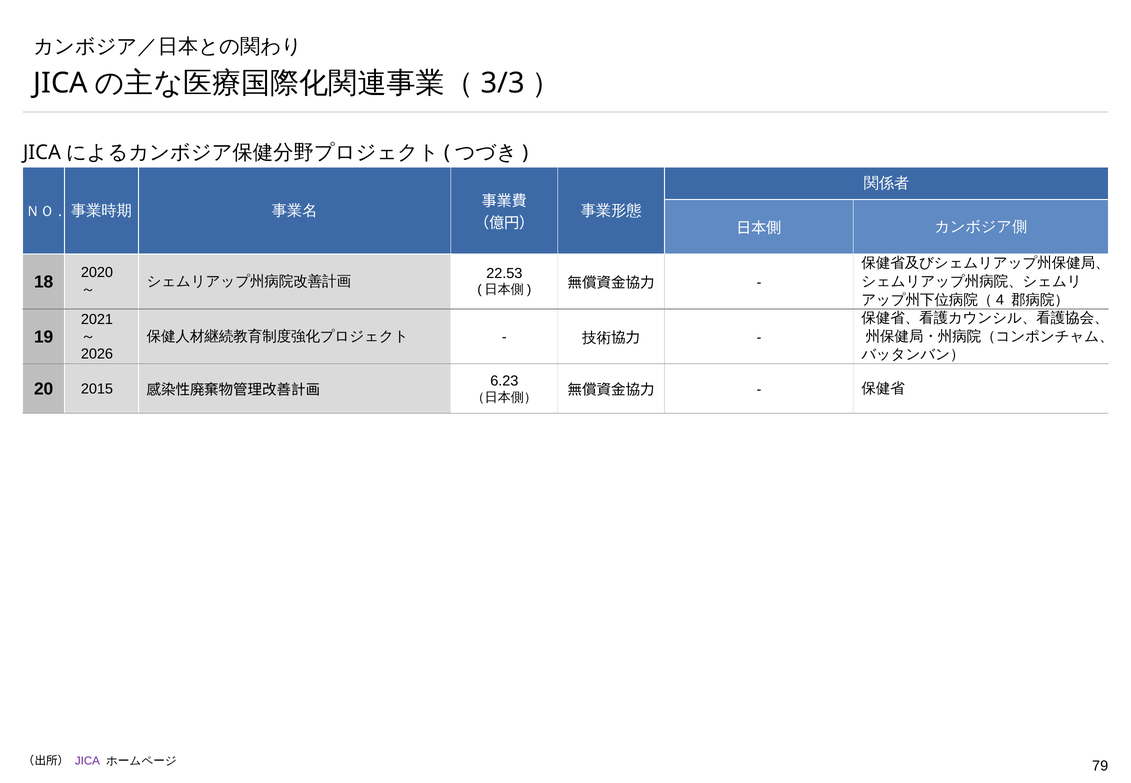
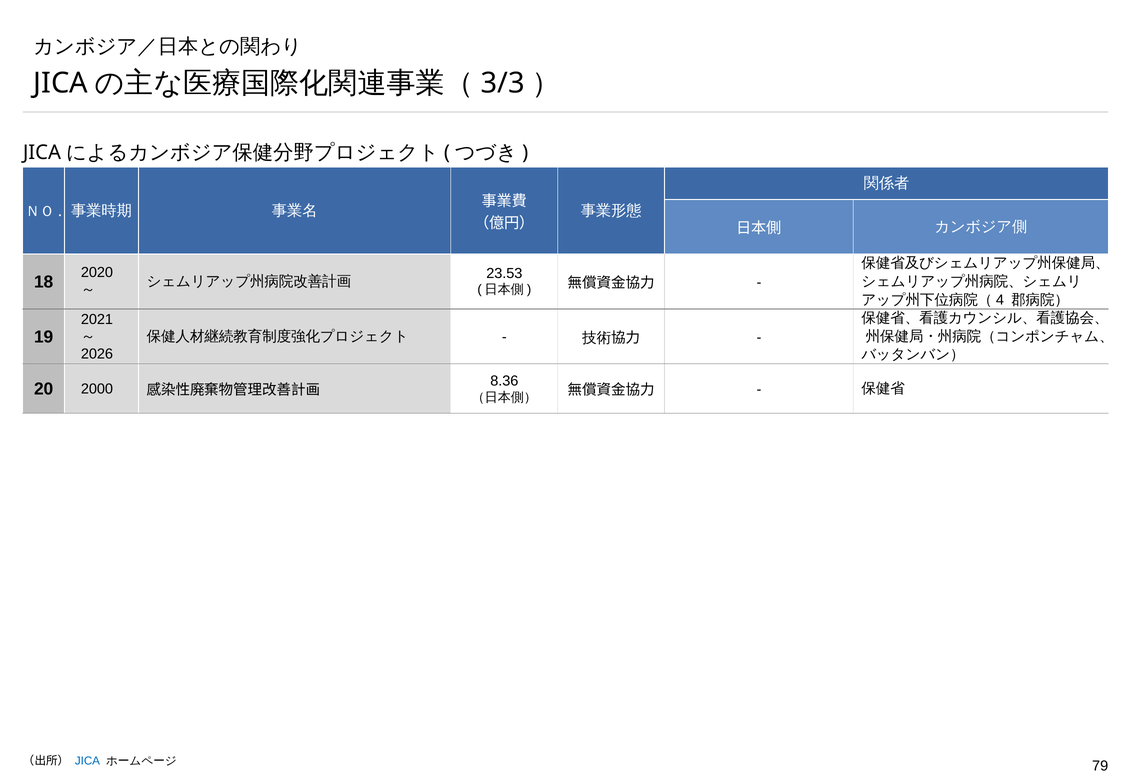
22.53: 22.53 -> 23.53
6.23: 6.23 -> 8.36
2015: 2015 -> 2000
JICA colour: purple -> blue
